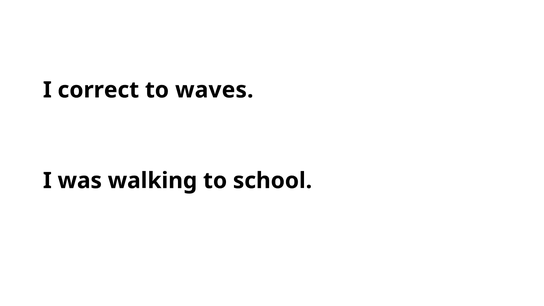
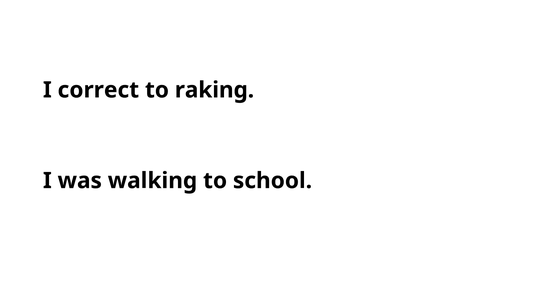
waves: waves -> raking
